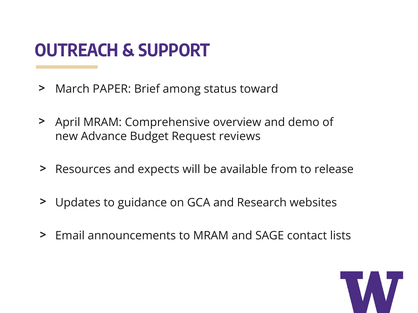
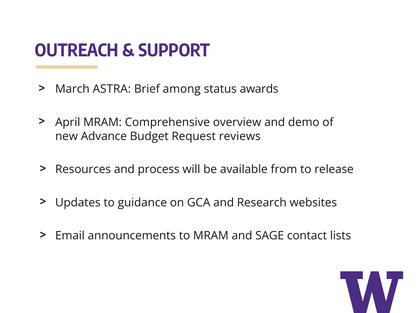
PAPER: PAPER -> ASTRA
toward: toward -> awards
expects: expects -> process
